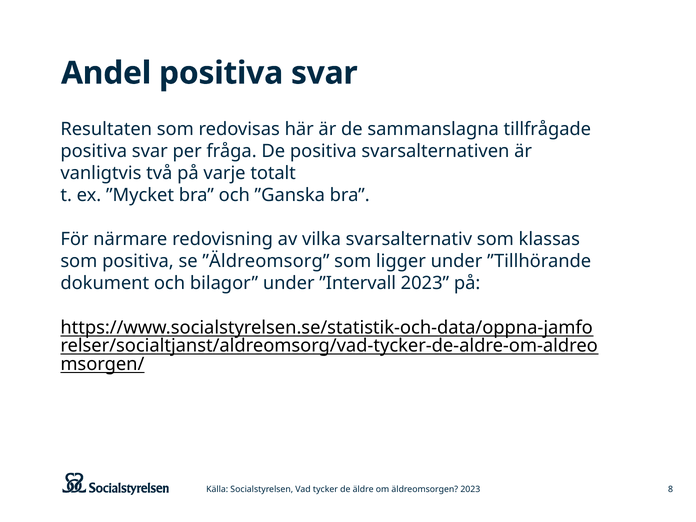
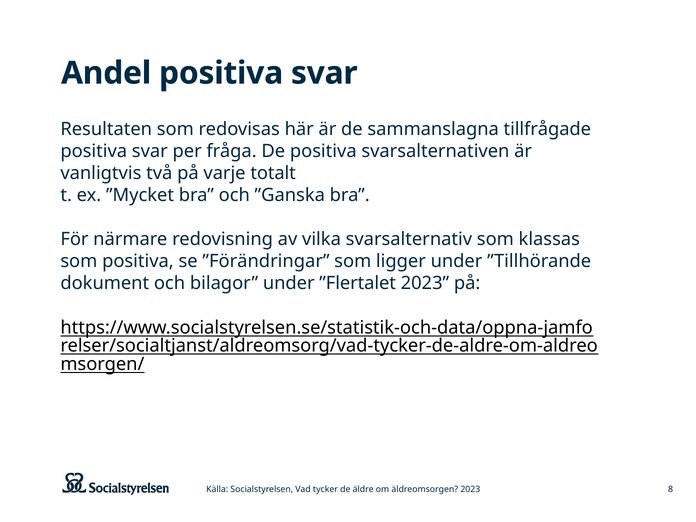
”Äldreomsorg: ”Äldreomsorg -> ”Förändringar
”Intervall: ”Intervall -> ”Flertalet
